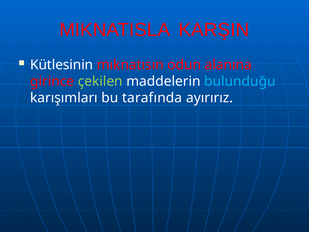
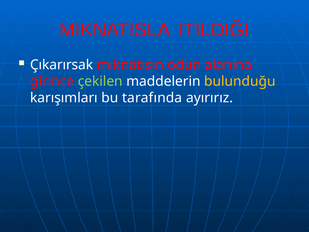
KARŞIN: KARŞIN -> ITILDIĞI
Kütlesinin: Kütlesinin -> Çıkarırsak
bulunduğu colour: light blue -> yellow
